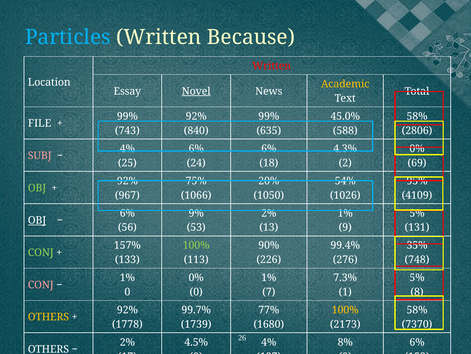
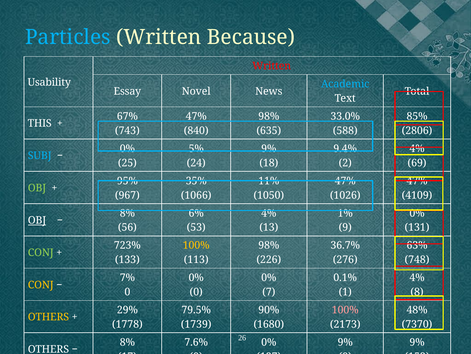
Location: Location -> Usability
Academic colour: yellow -> light blue
Novel underline: present -> none
99% at (127, 116): 99% -> 67%
92% at (196, 116): 92% -> 47%
99% at (269, 116): 99% -> 98%
45.0%: 45.0% -> 33.0%
58% at (417, 116): 58% -> 85%
FILE: FILE -> THIS
4% at (127, 148): 4% -> 0%
6% at (196, 148): 6% -> 5%
6% at (269, 148): 6% -> 9%
4.3%: 4.3% -> 9.4%
0% at (417, 148): 0% -> 4%
SUBJ colour: pink -> light blue
92% at (127, 181): 92% -> 95%
75%: 75% -> 35%
20%: 20% -> 11%
54% at (345, 181): 54% -> 47%
95% at (417, 181): 95% -> 47%
6% at (127, 213): 6% -> 8%
9%: 9% -> 6%
2% at (269, 213): 2% -> 4%
5% at (417, 213): 5% -> 0%
157%: 157% -> 723%
100% at (196, 245) colour: light green -> yellow
90% at (269, 245): 90% -> 98%
99.4%: 99.4% -> 36.7%
35%: 35% -> 63%
1% at (127, 277): 1% -> 7%
1% at (269, 277): 1% -> 0%
7.3%: 7.3% -> 0.1%
5% at (417, 277): 5% -> 4%
CONJ at (41, 284) colour: pink -> yellow
92% at (127, 309): 92% -> 29%
99.7%: 99.7% -> 79.5%
77%: 77% -> 90%
100% at (345, 309) colour: yellow -> pink
58% at (417, 309): 58% -> 48%
2% at (127, 342): 2% -> 8%
4.5%: 4.5% -> 7.6%
4% at (269, 342): 4% -> 0%
8% at (345, 342): 8% -> 9%
6% at (417, 342): 6% -> 9%
